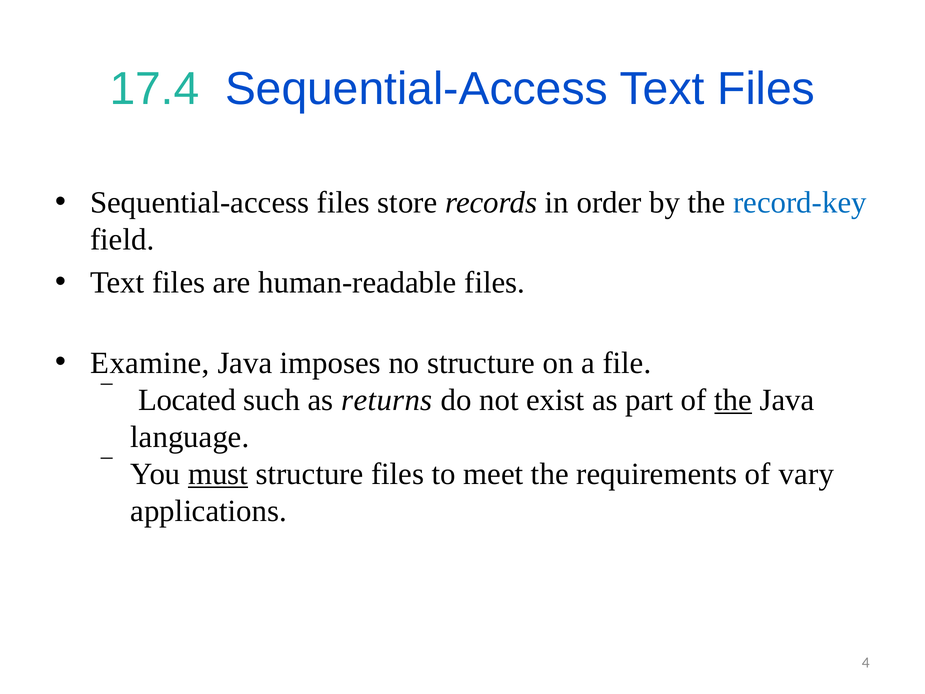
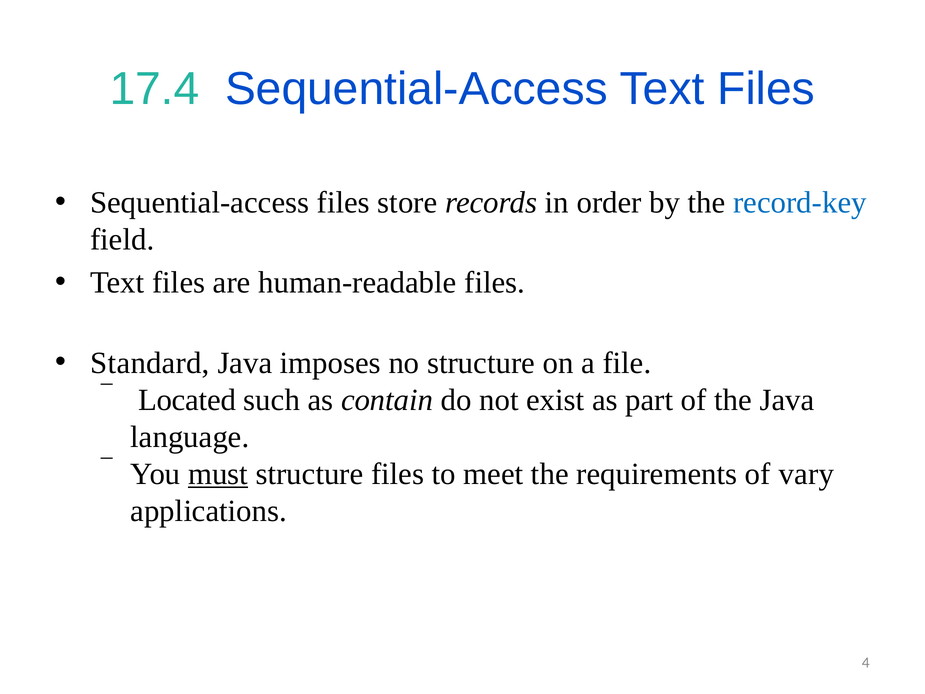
Examine: Examine -> Standard
returns: returns -> contain
the at (733, 400) underline: present -> none
